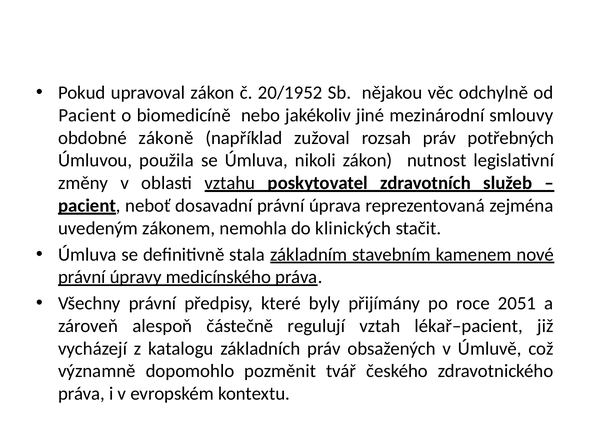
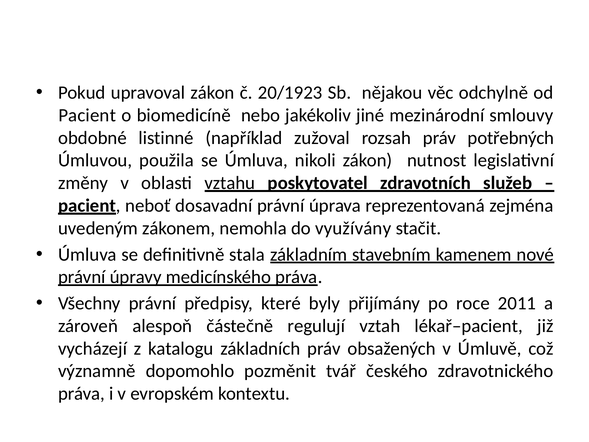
20/1952: 20/1952 -> 20/1923
zákoně: zákoně -> listinné
klinických: klinických -> využívány
2051: 2051 -> 2011
